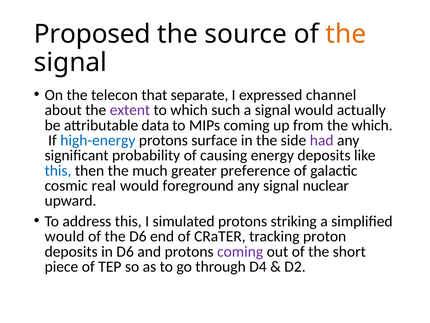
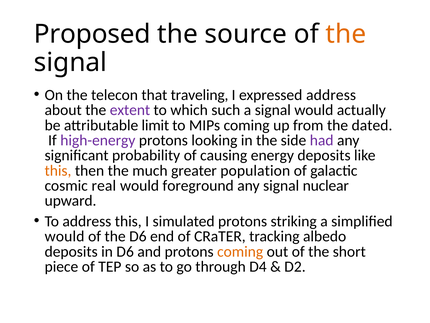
separate: separate -> traveling
expressed channel: channel -> address
data: data -> limit
the which: which -> dated
high-energy colour: blue -> purple
surface: surface -> looking
this at (58, 170) colour: blue -> orange
preference: preference -> population
proton: proton -> albedo
coming at (240, 251) colour: purple -> orange
